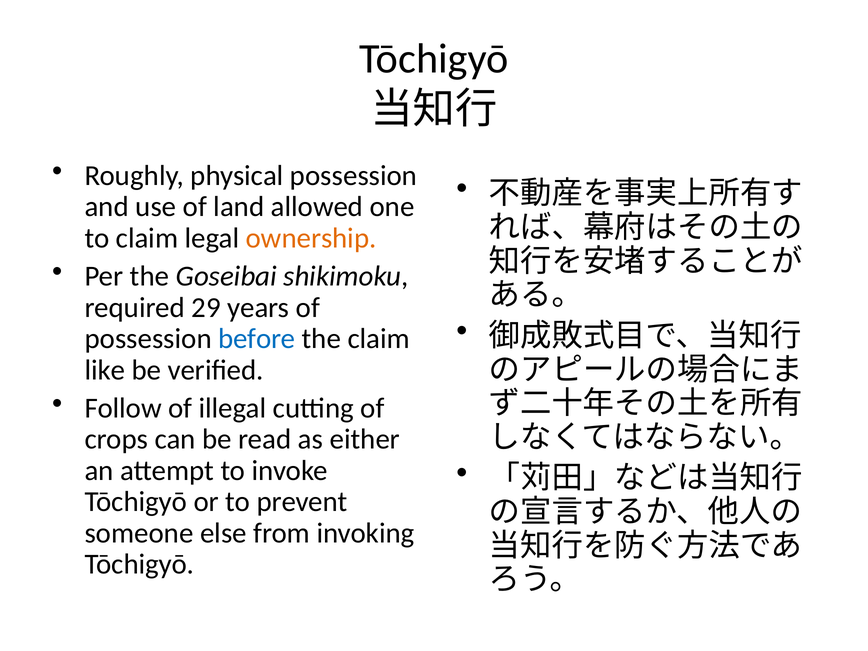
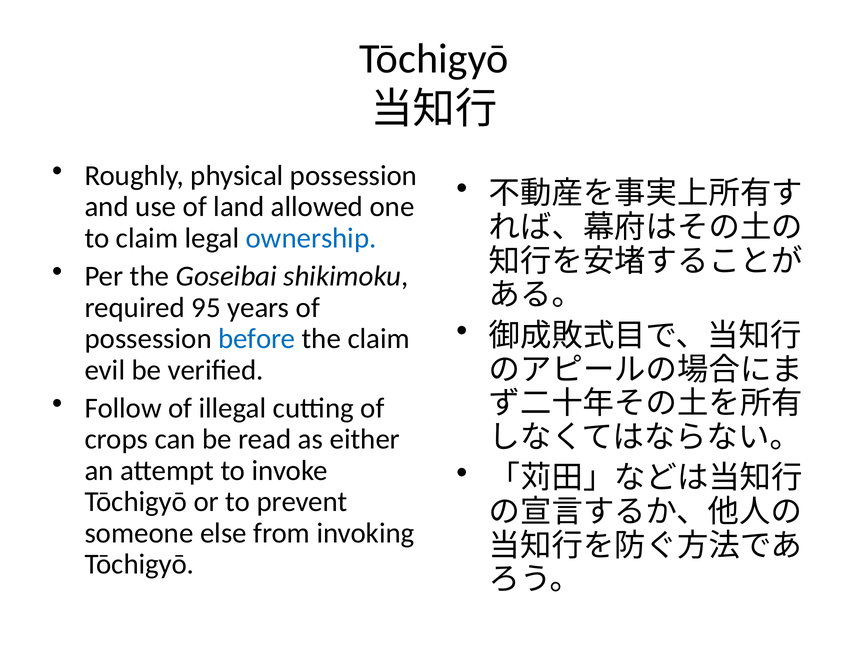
ownership colour: orange -> blue
29: 29 -> 95
like: like -> evil
